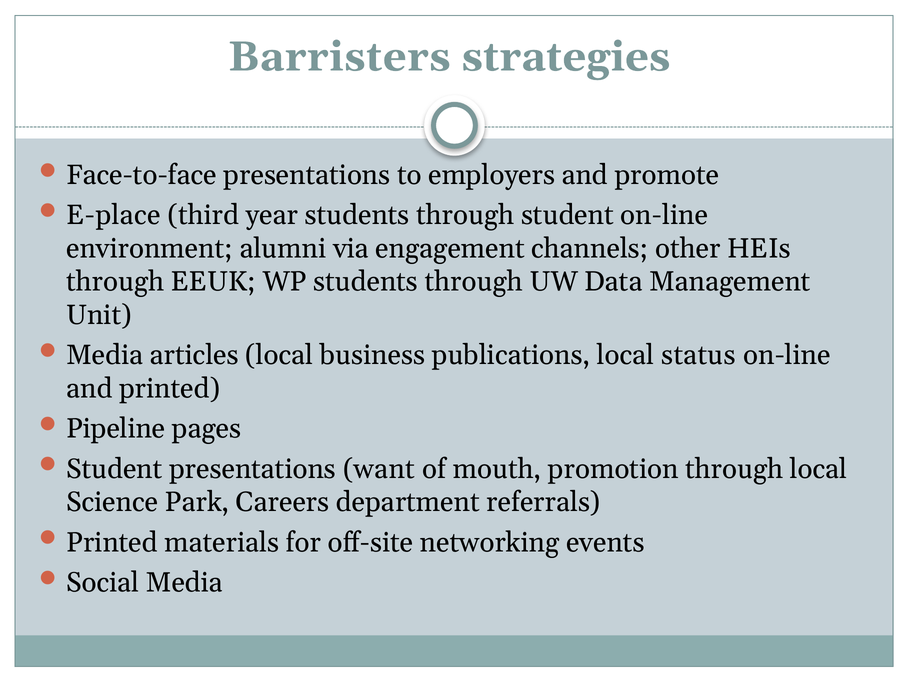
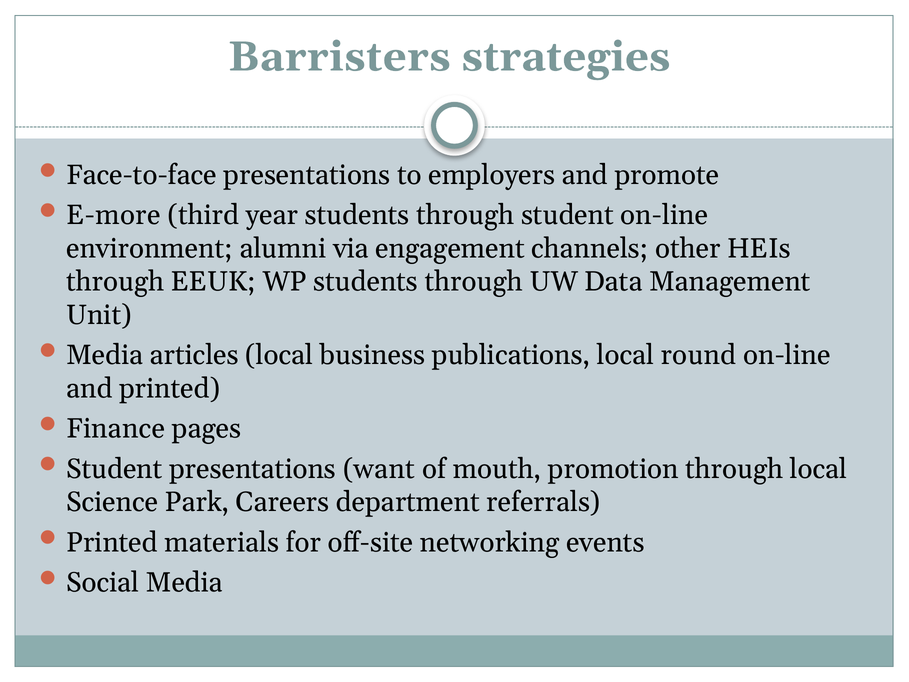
E-place: E-place -> E-more
status: status -> round
Pipeline: Pipeline -> Finance
